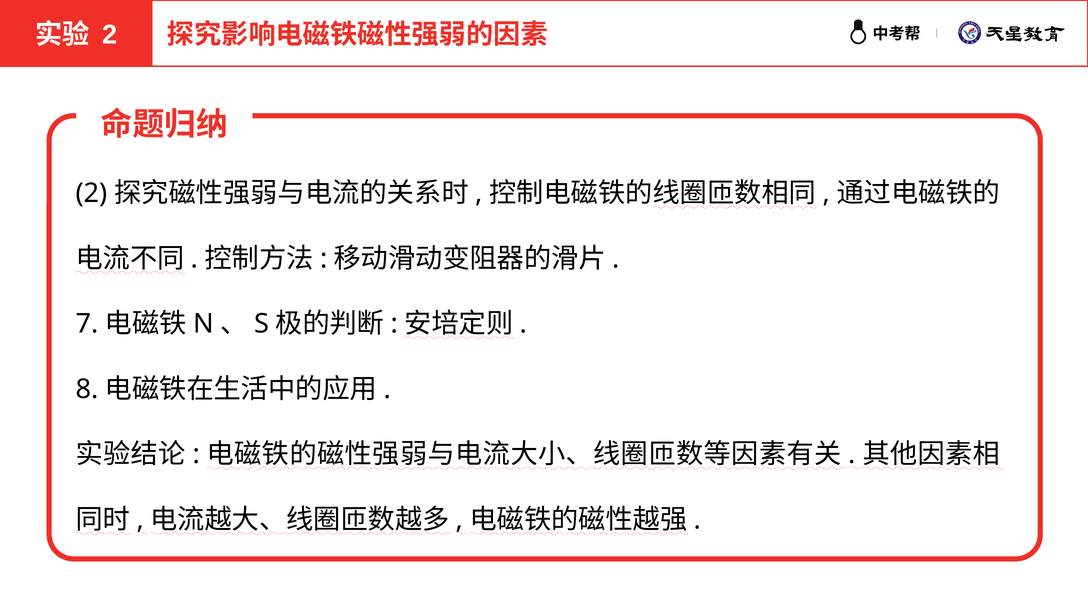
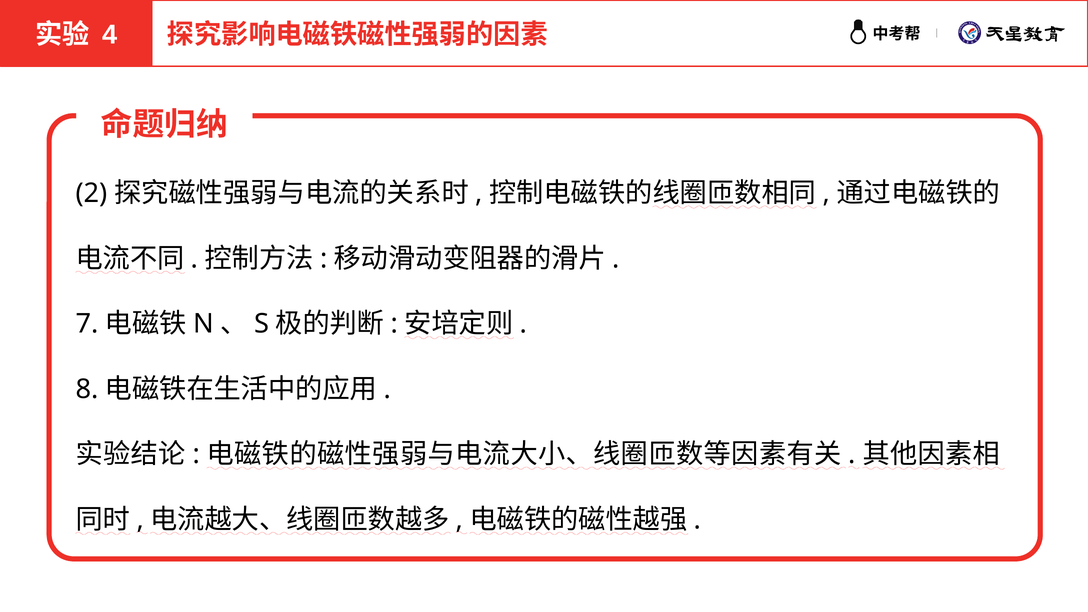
2 at (110, 35): 2 -> 4
